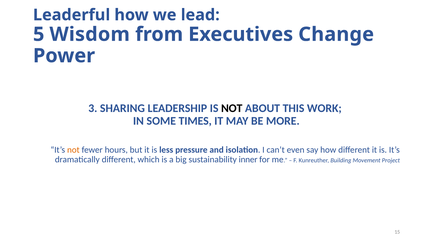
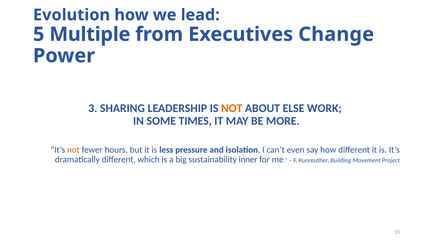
Leaderful: Leaderful -> Evolution
Wisdom: Wisdom -> Multiple
NOT at (232, 109) colour: black -> orange
THIS: THIS -> ELSE
